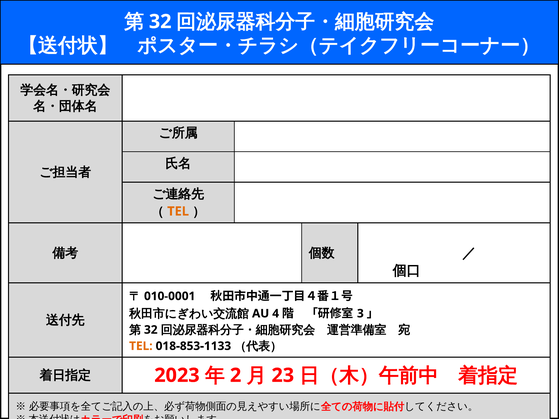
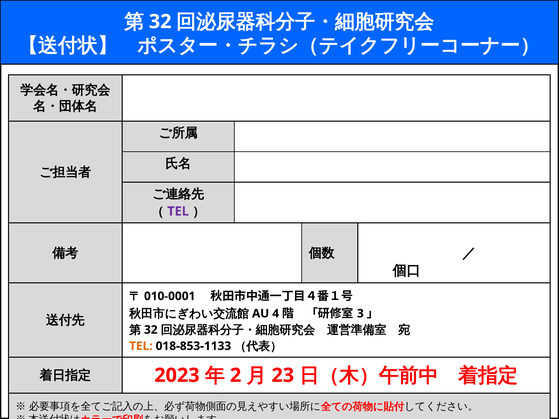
TEL at (178, 211) colour: orange -> purple
